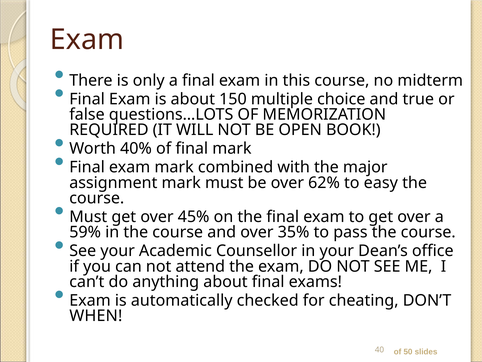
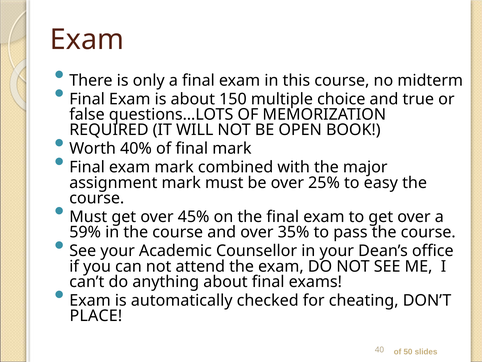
62%: 62% -> 25%
WHEN: WHEN -> PLACE
